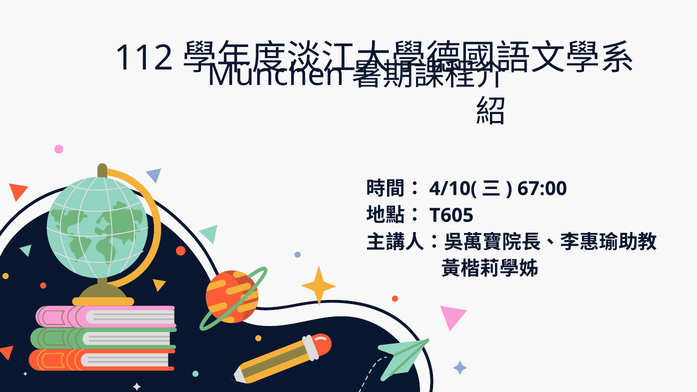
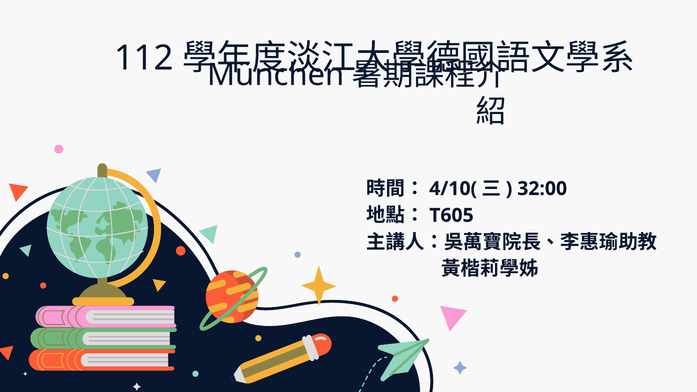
67:00: 67:00 -> 32:00
